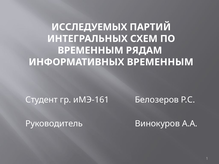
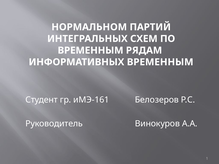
ИССЛЕДУЕМЫХ: ИССЛЕДУЕМЫХ -> НОРМАЛЬНОМ
